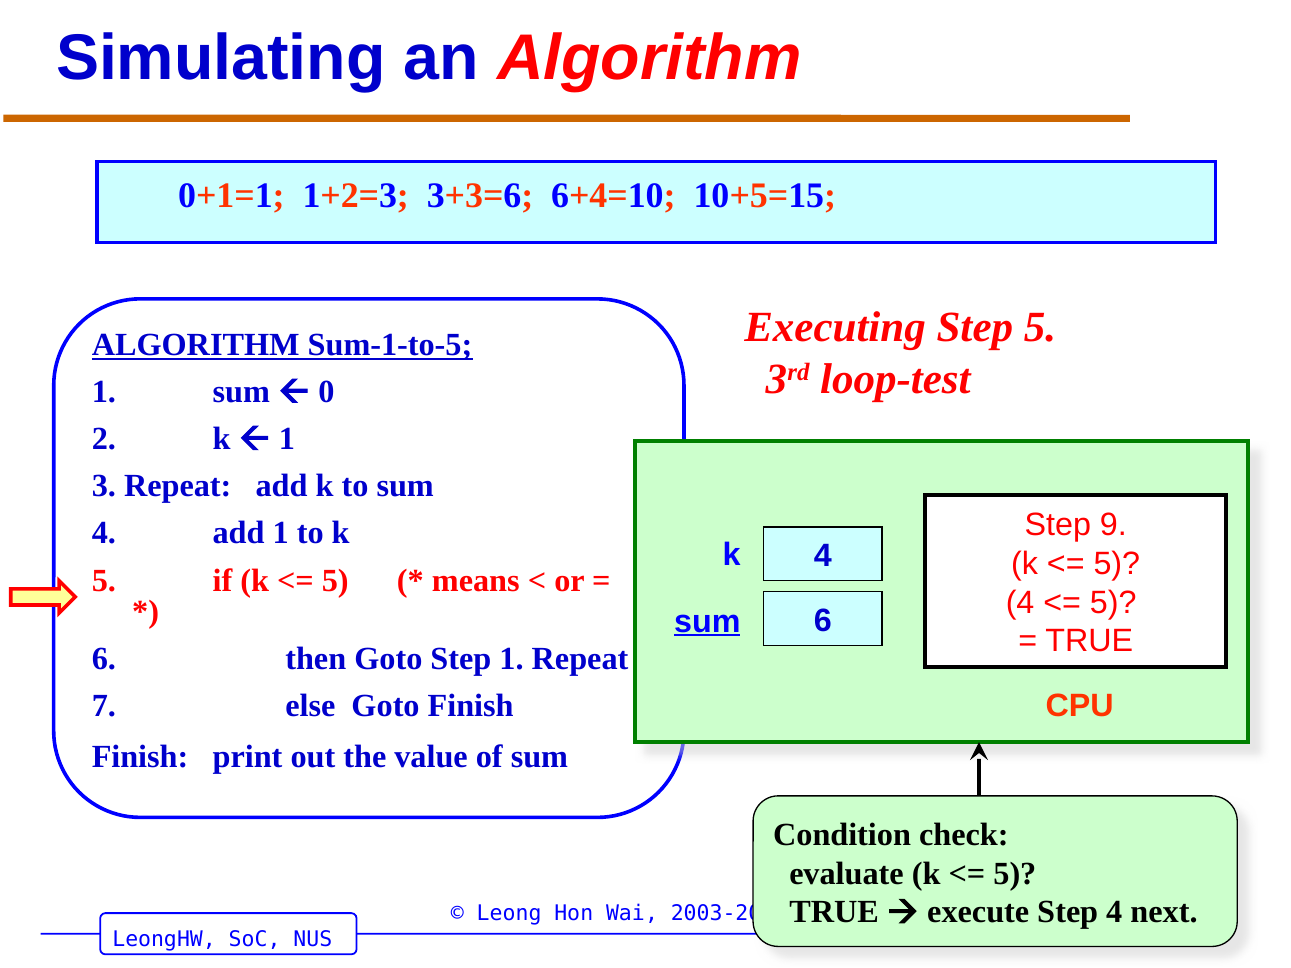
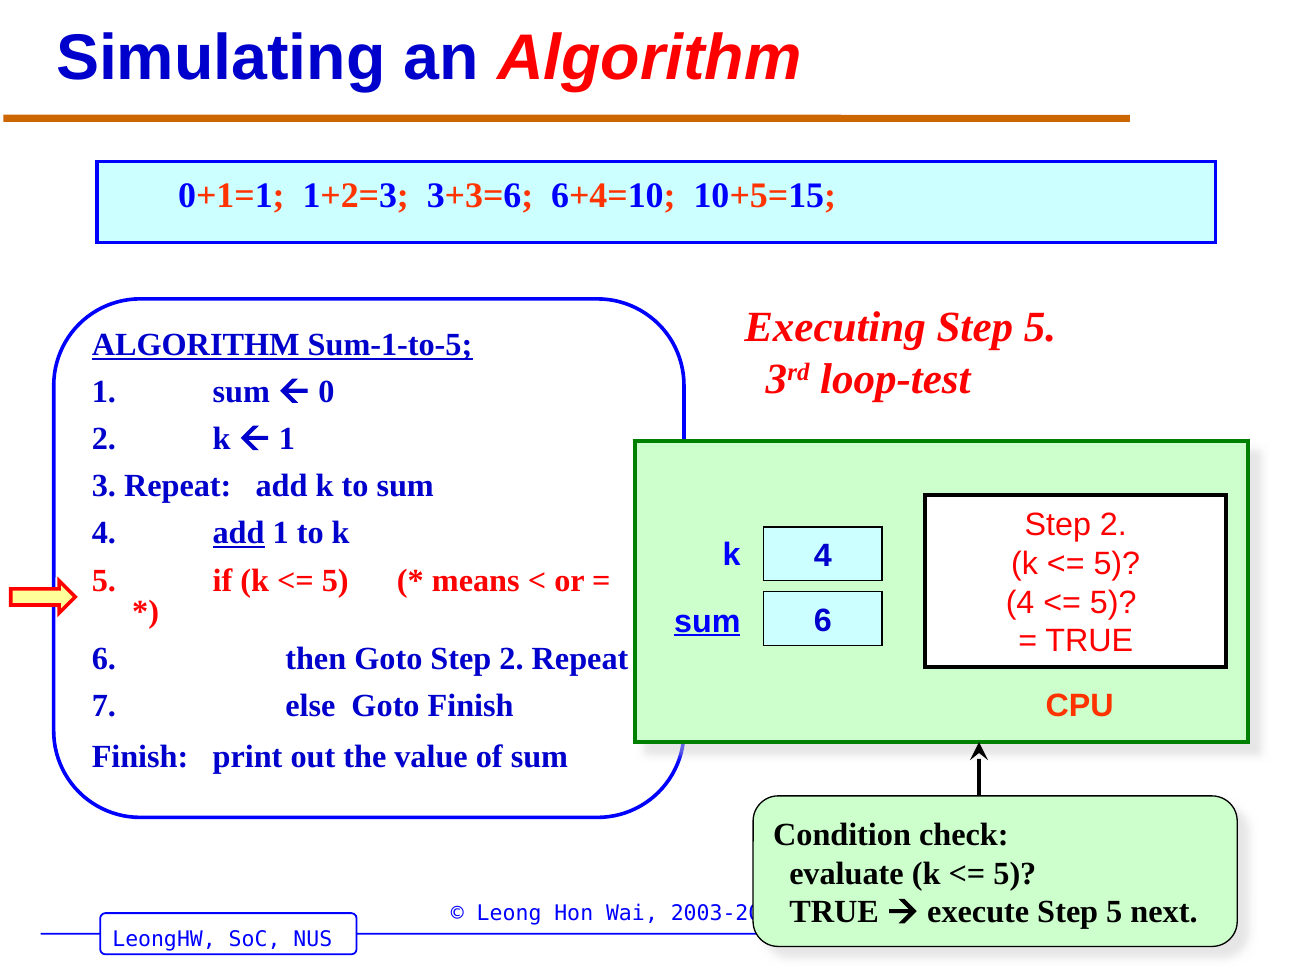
9 at (1113, 525): 9 -> 2
add at (239, 533) underline: none -> present
Goto Step 1: 1 -> 2
4 at (1114, 912): 4 -> 5
